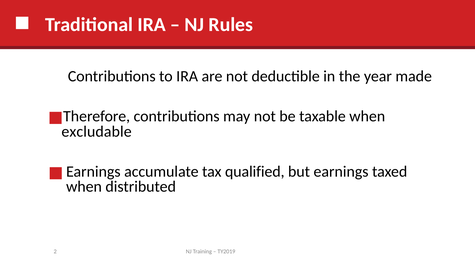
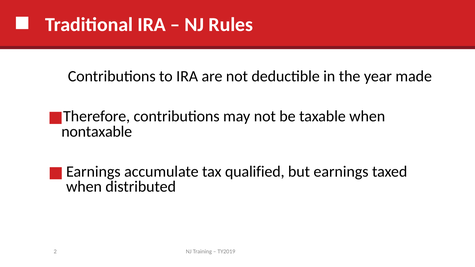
excludable: excludable -> nontaxable
